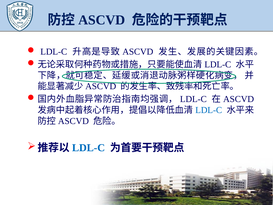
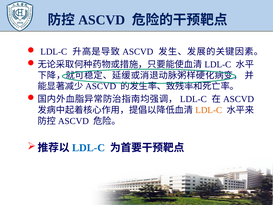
LDL-C at (209, 110) colour: blue -> orange
